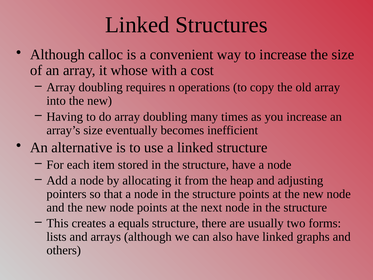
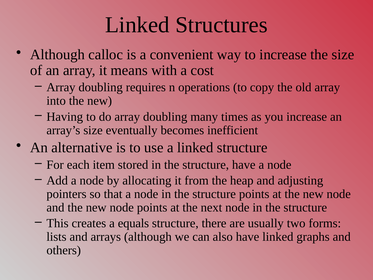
whose: whose -> means
